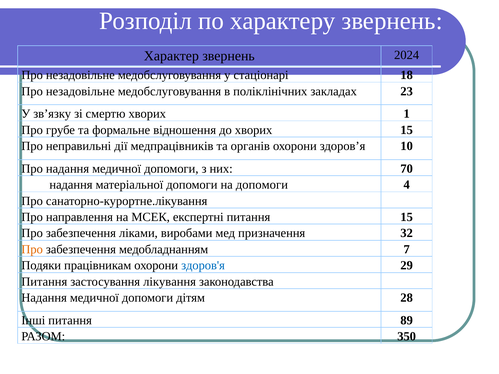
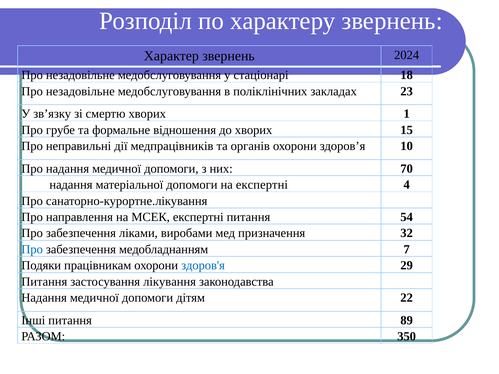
на допомоги: допомоги -> експертні
питання 15: 15 -> 54
Про at (32, 250) colour: orange -> blue
28: 28 -> 22
